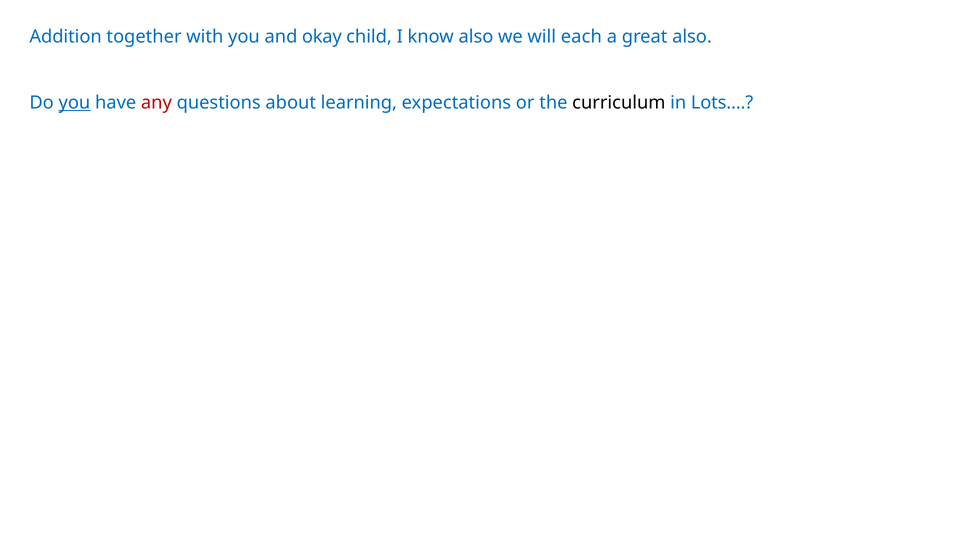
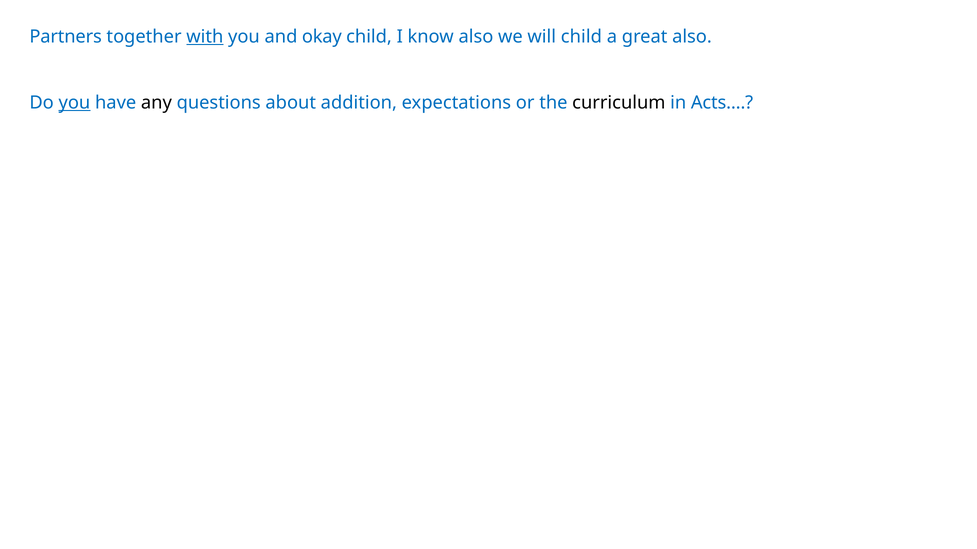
Addition: Addition -> Partners
with underline: none -> present
will each: each -> child
any colour: red -> black
learning: learning -> addition
Lots…: Lots… -> Acts…
